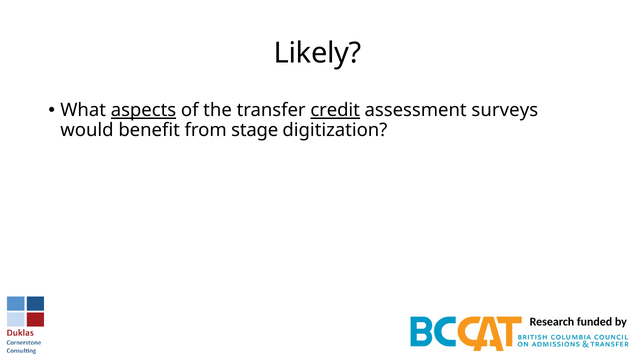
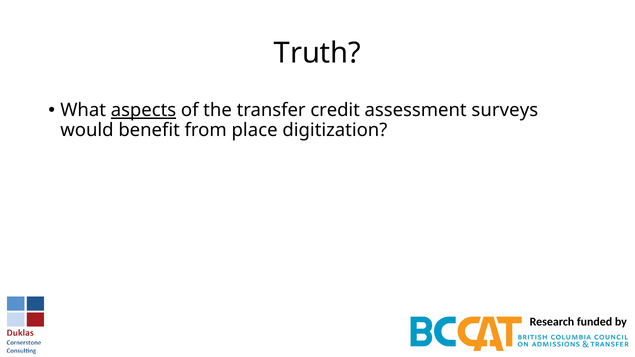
Likely: Likely -> Truth
credit underline: present -> none
stage: stage -> place
